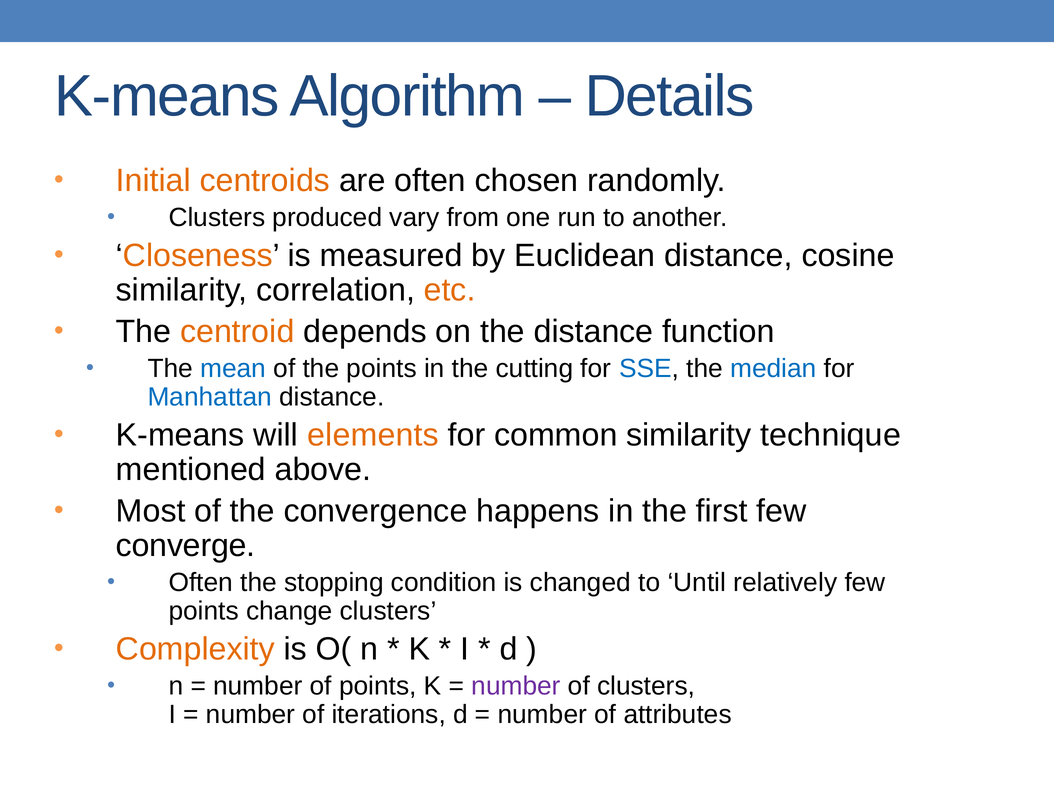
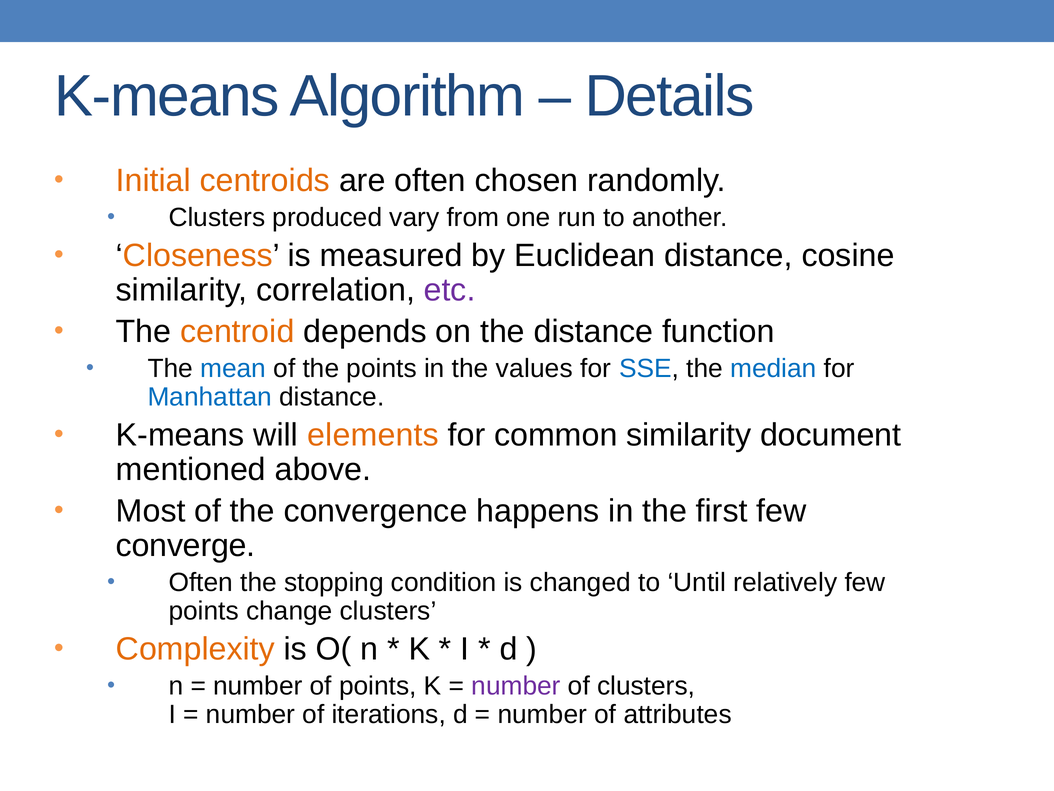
etc colour: orange -> purple
cutting: cutting -> values
technique: technique -> document
